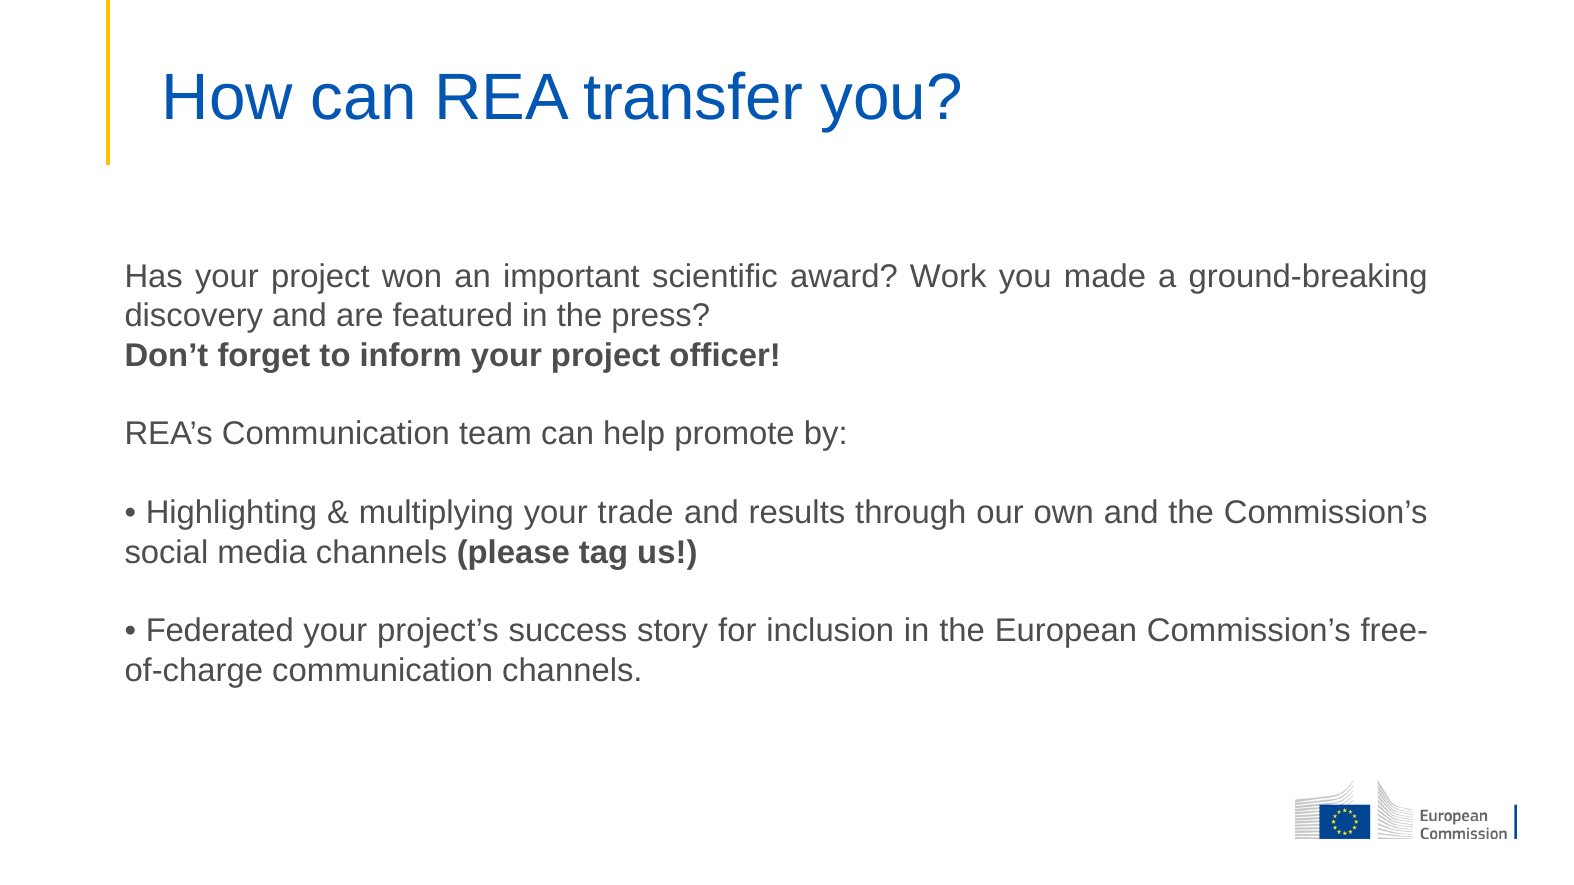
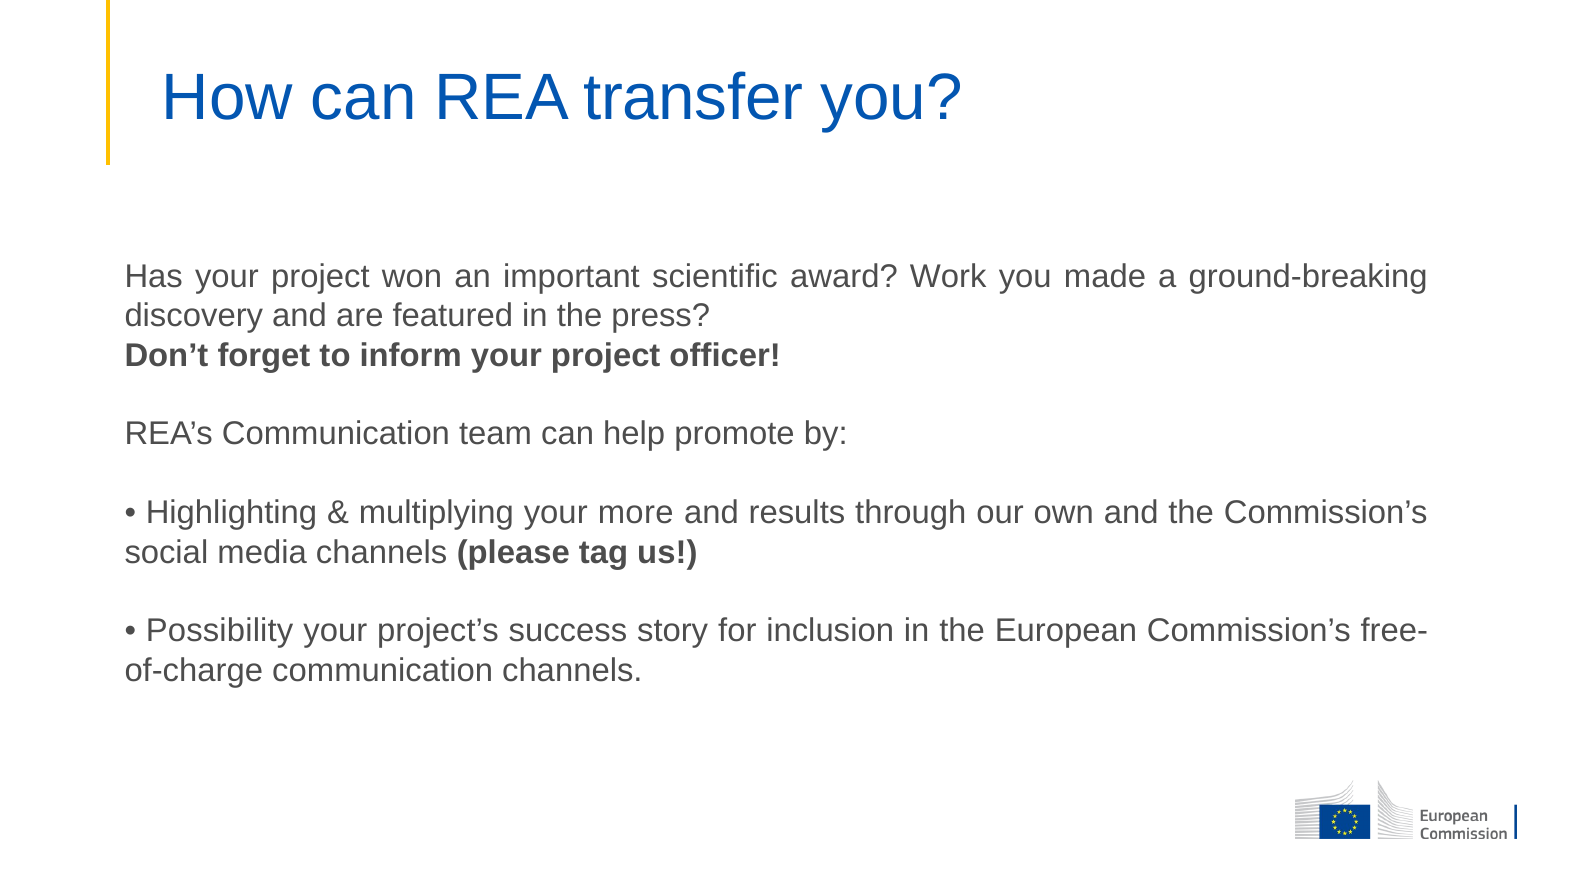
trade: trade -> more
Federated: Federated -> Possibility
